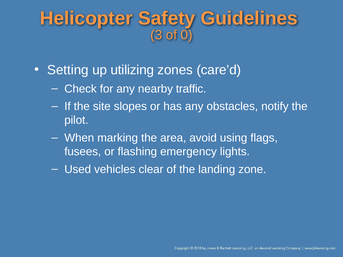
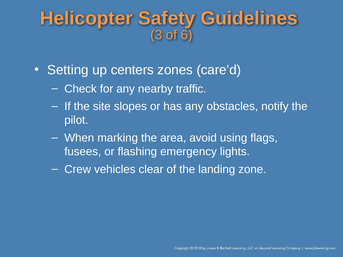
0: 0 -> 6
utilizing: utilizing -> centers
Used: Used -> Crew
